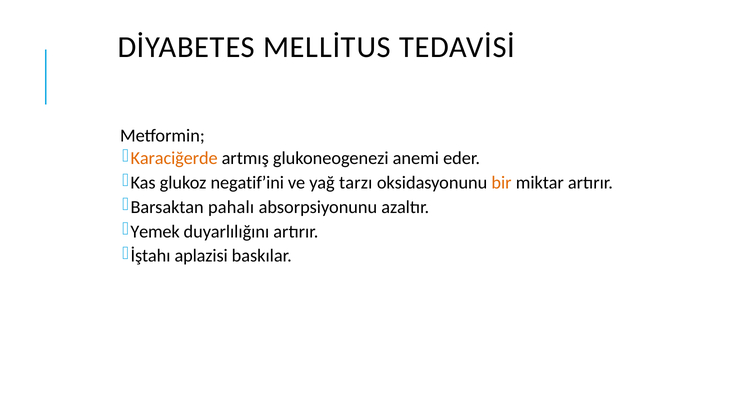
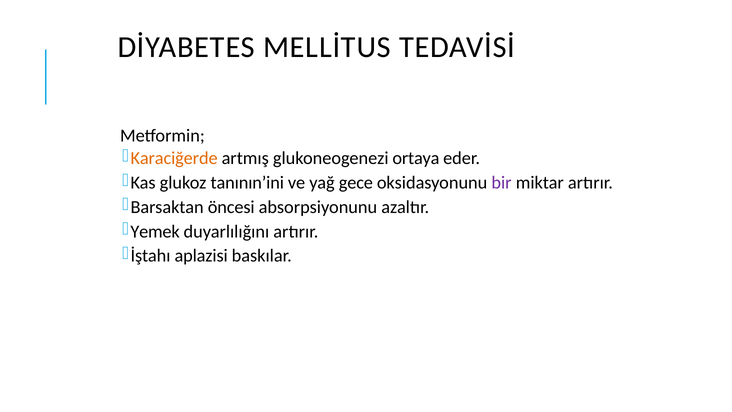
anemi: anemi -> ortaya
negatif’ini: negatif’ini -> tanının’ini
tarzı: tarzı -> gece
bir colour: orange -> purple
pahalı: pahalı -> öncesi
